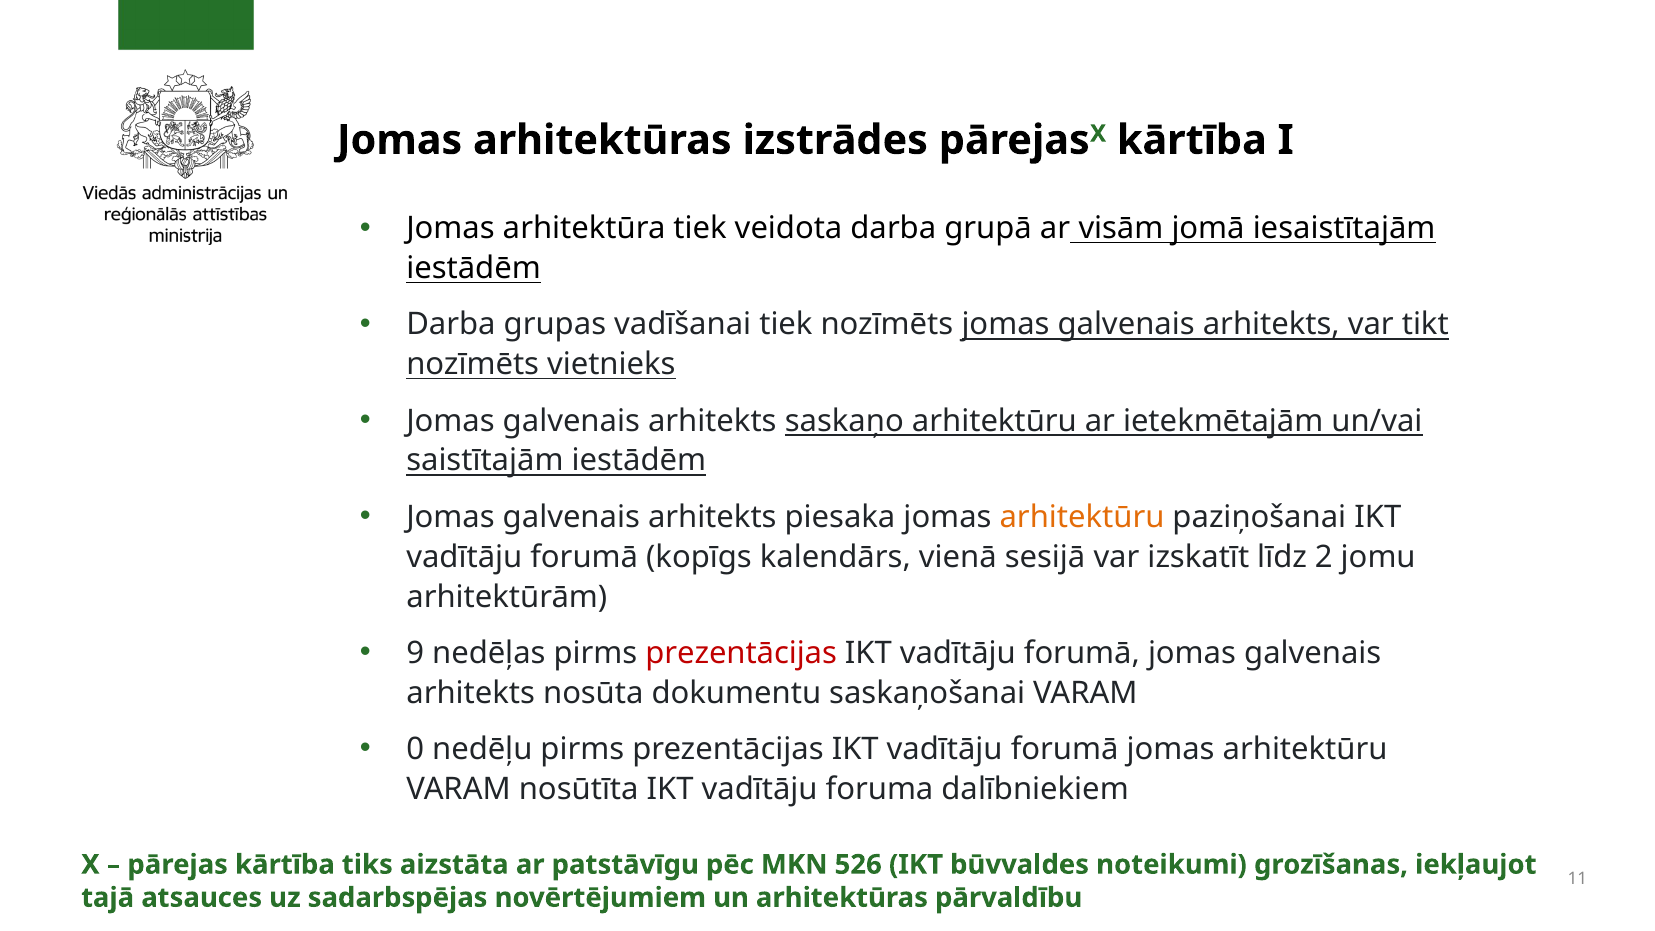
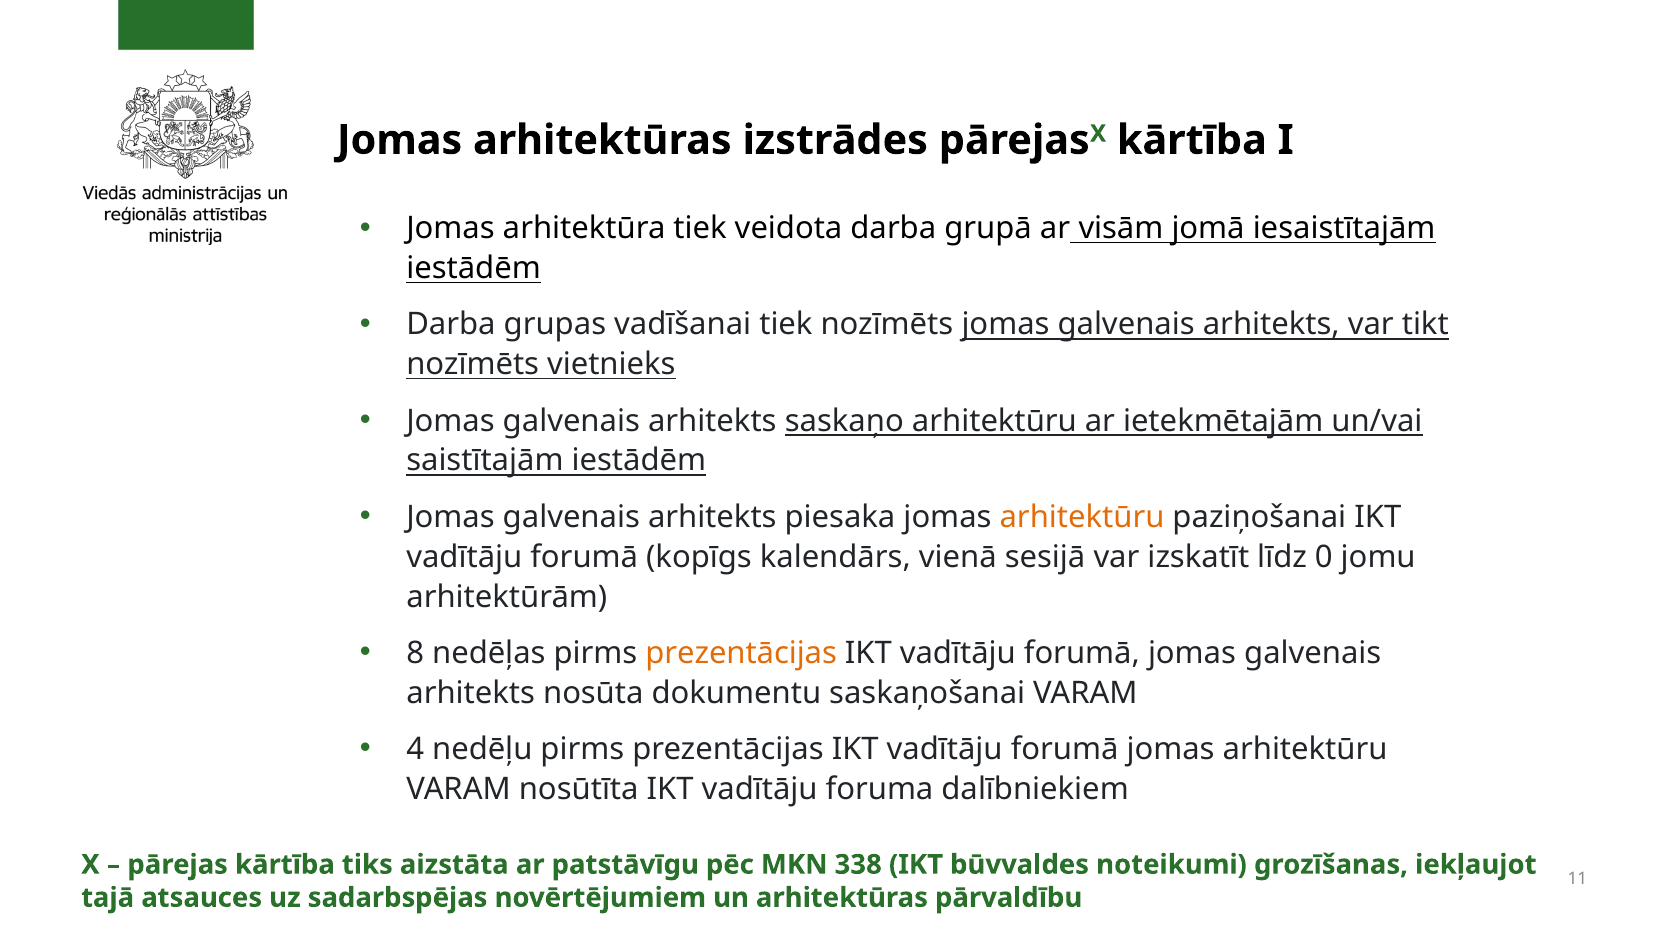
2: 2 -> 0
9: 9 -> 8
prezentācijas at (741, 653) colour: red -> orange
0: 0 -> 4
526: 526 -> 338
